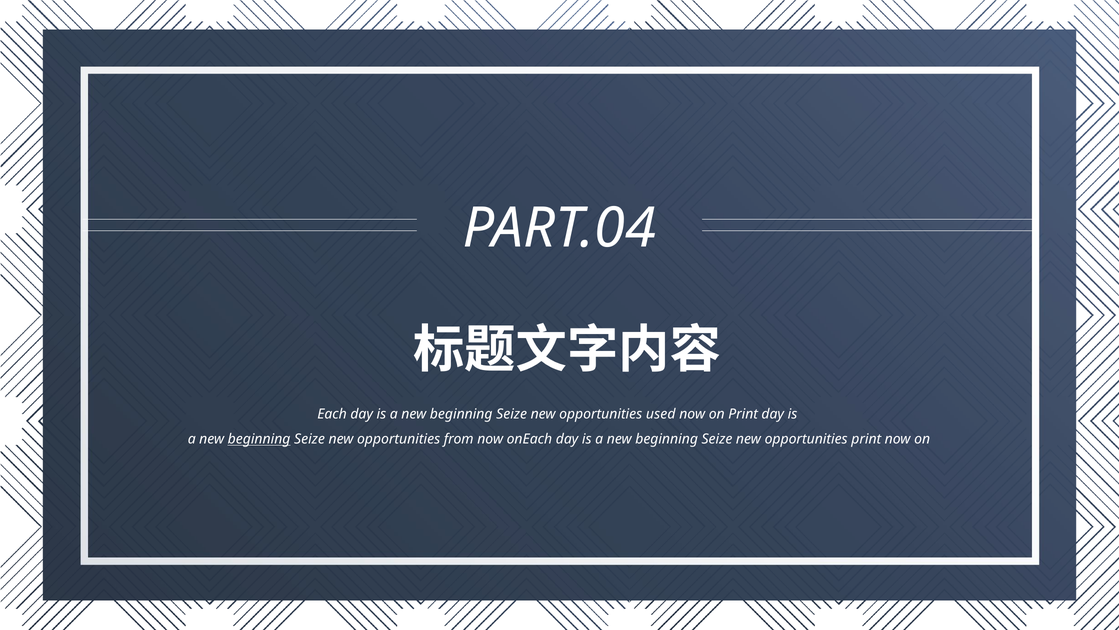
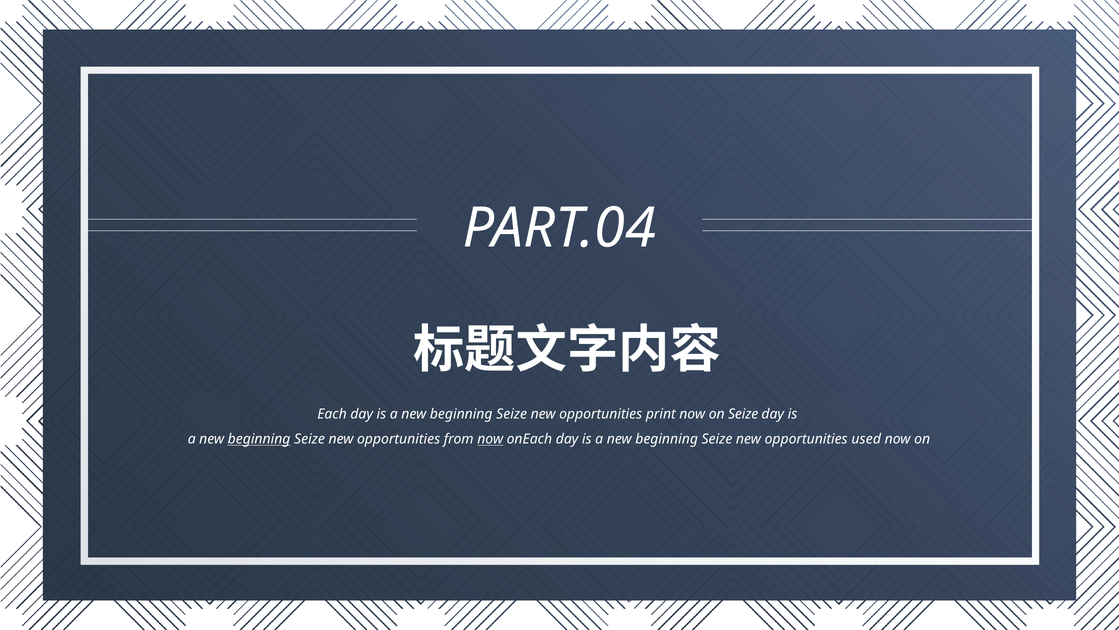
used: used -> print
on Print: Print -> Seize
now at (490, 439) underline: none -> present
opportunities print: print -> used
